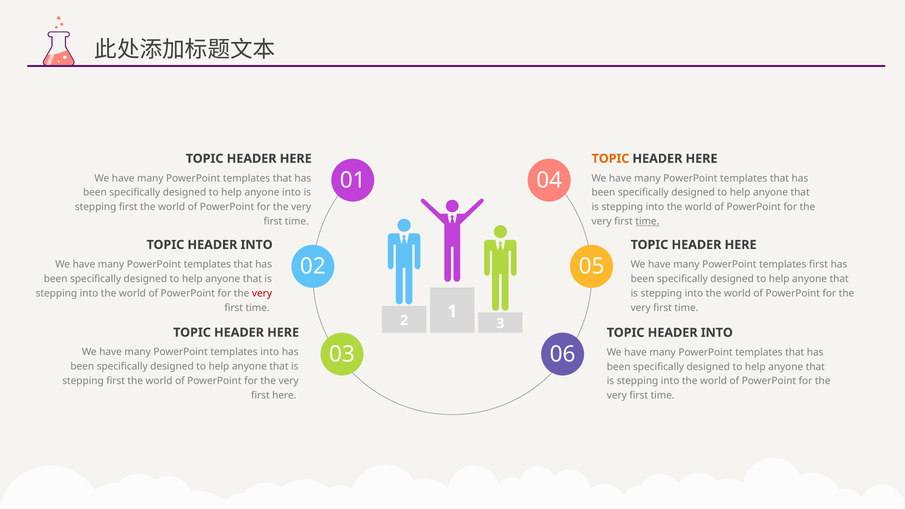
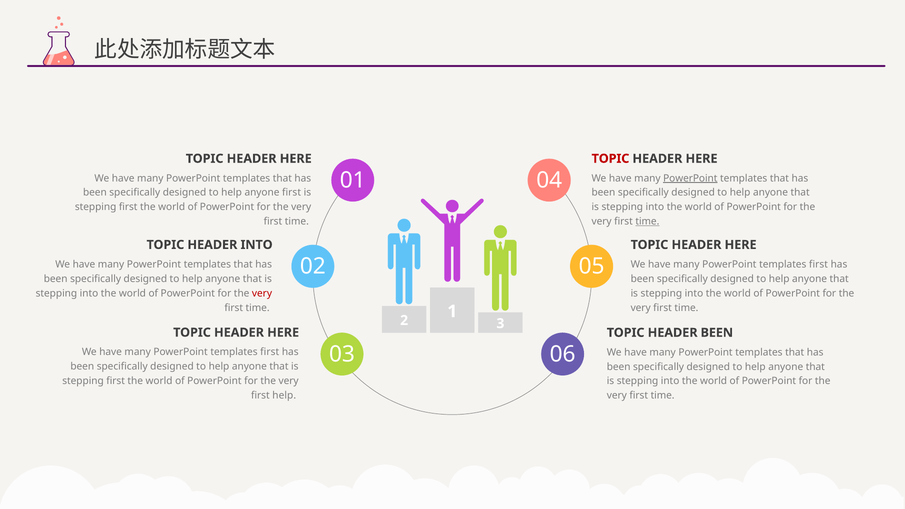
TOPIC at (610, 159) colour: orange -> red
PowerPoint at (690, 178) underline: none -> present
anyone into: into -> first
INTO at (717, 333): INTO -> BEEN
into at (270, 352): into -> first
first here: here -> help
